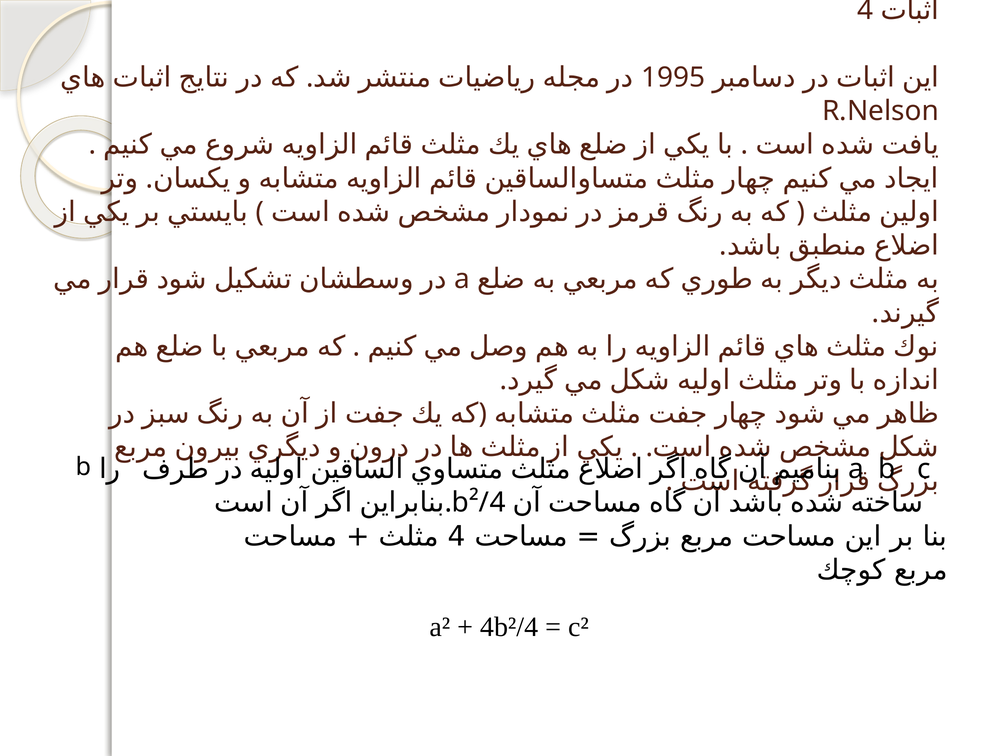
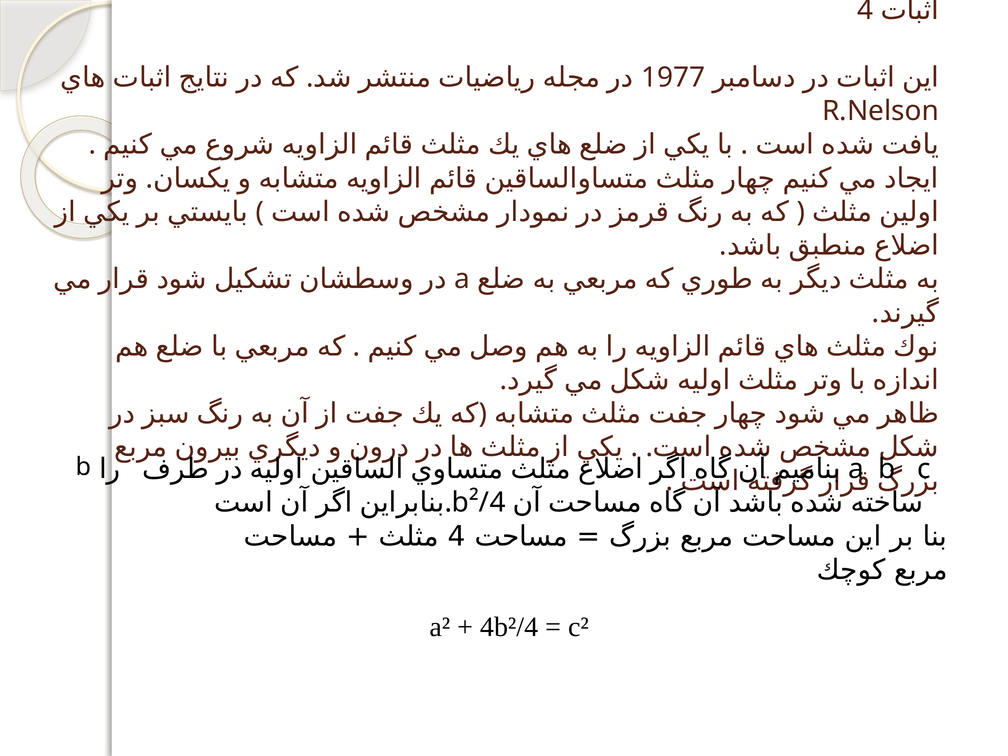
1995: 1995 -> 1977
